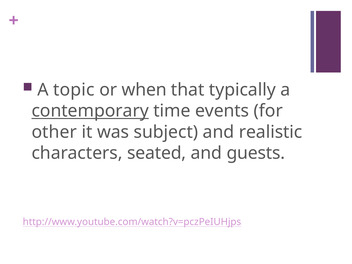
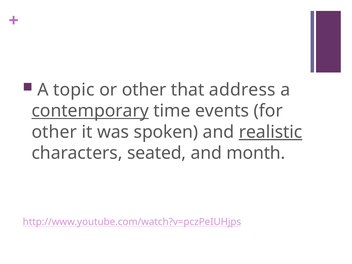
or when: when -> other
typically: typically -> address
subject: subject -> spoken
realistic underline: none -> present
guests: guests -> month
